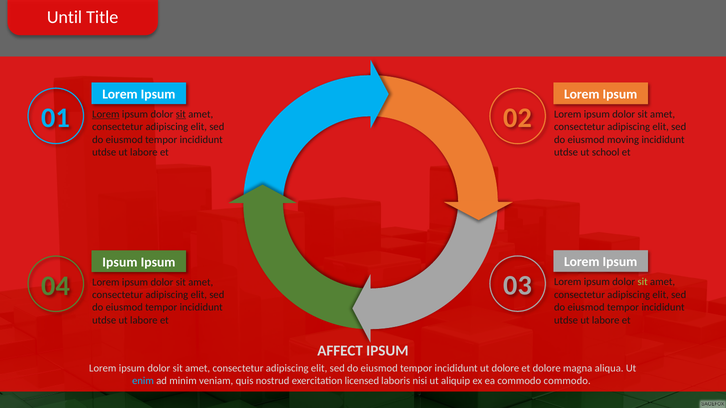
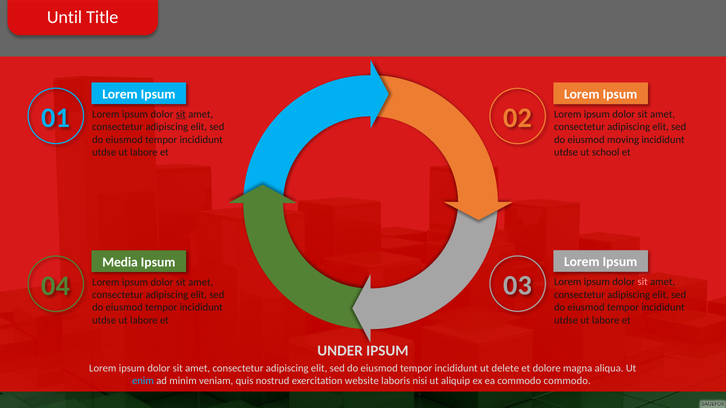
Lorem at (106, 114) underline: present -> none
Ipsum at (120, 262): Ipsum -> Media
sit at (643, 282) colour: light green -> pink
AFFECT: AFFECT -> UNDER
ut dolore: dolore -> delete
licensed: licensed -> website
